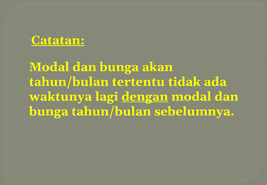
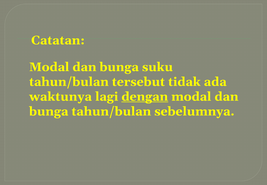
Catatan underline: present -> none
akan: akan -> suku
tertentu: tertentu -> tersebut
